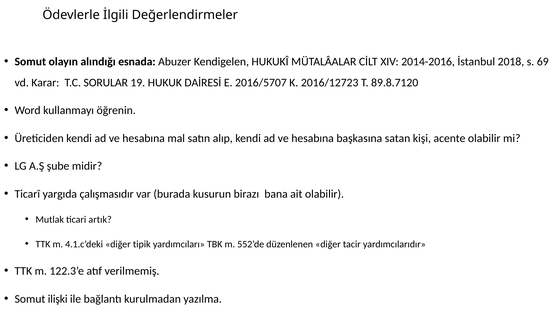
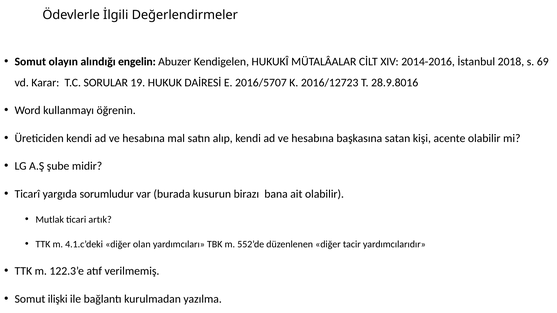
esnada: esnada -> engelin
89.8.7120: 89.8.7120 -> 28.9.8016
çalışmasıdır: çalışmasıdır -> sorumludur
tipik: tipik -> olan
